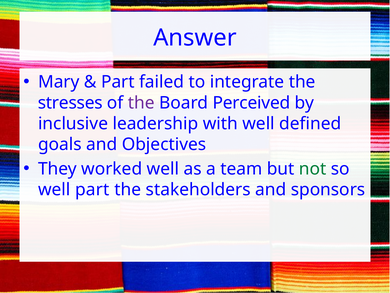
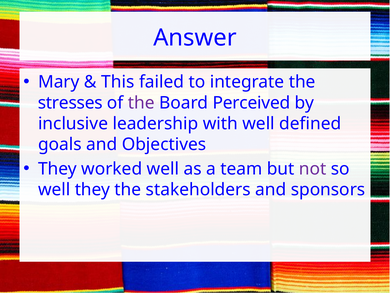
Part at (118, 82): Part -> This
not colour: green -> purple
well part: part -> they
